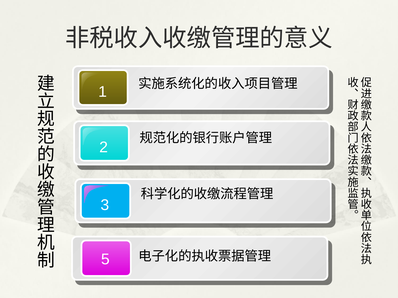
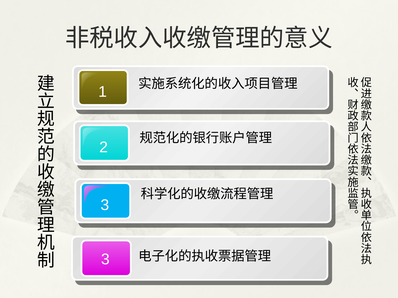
5 at (105, 260): 5 -> 3
